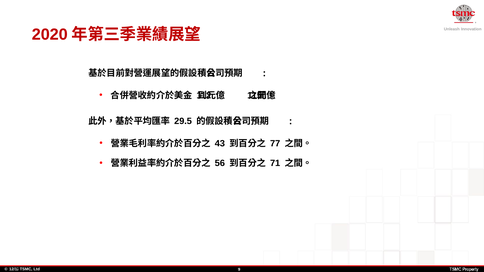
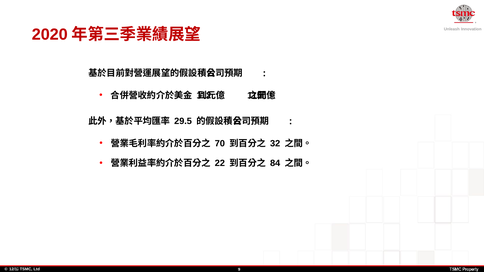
43: 43 -> 70
77: 77 -> 32
56: 56 -> 22
71: 71 -> 84
